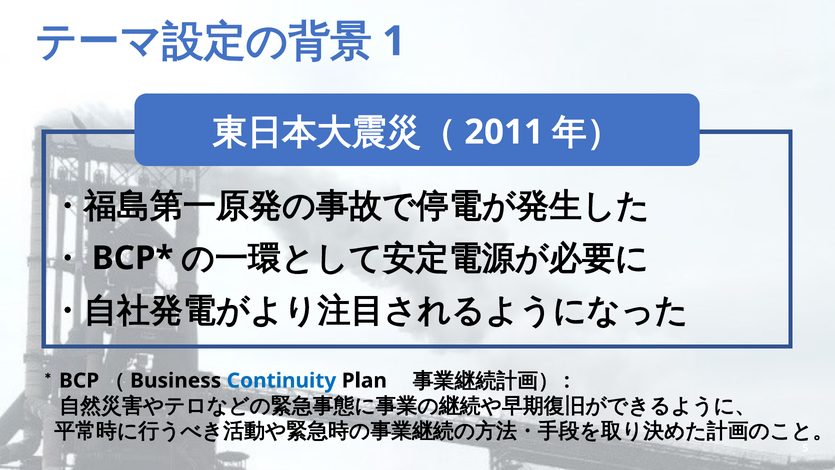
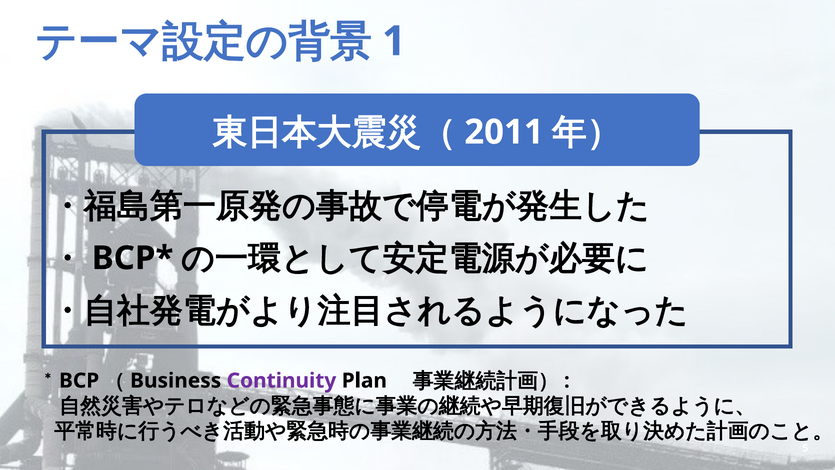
Continuity colour: blue -> purple
